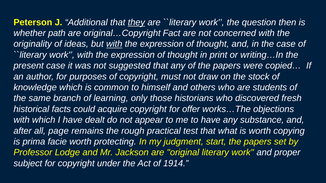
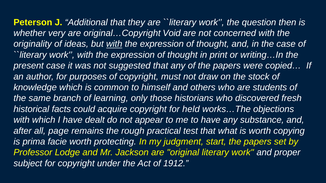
they underline: present -> none
path: path -> very
Fact: Fact -> Void
offer: offer -> held
1914: 1914 -> 1912
